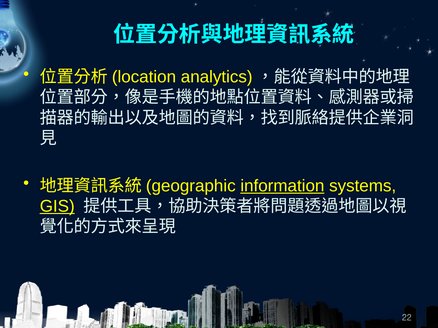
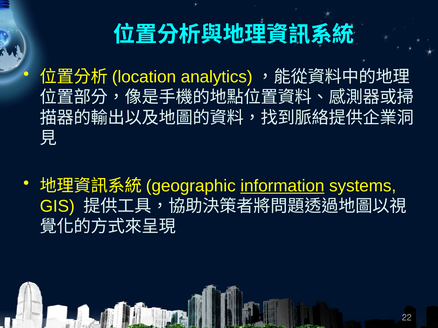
GIS underline: present -> none
